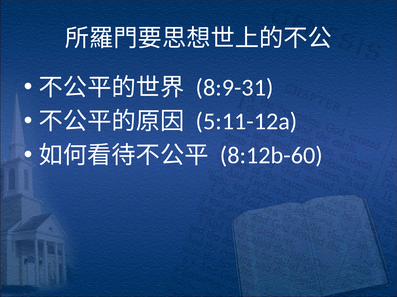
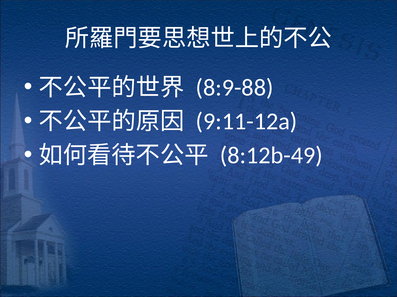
8:9-31: 8:9-31 -> 8:9-88
5:11-12a: 5:11-12a -> 9:11-12a
8:12b-60: 8:12b-60 -> 8:12b-49
